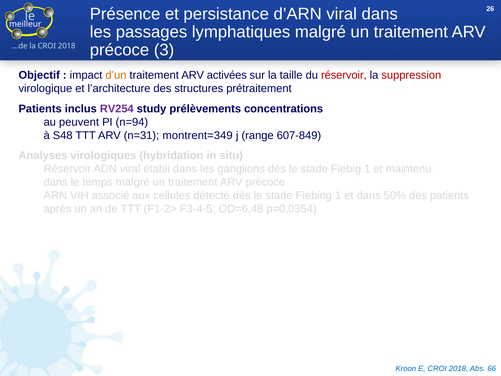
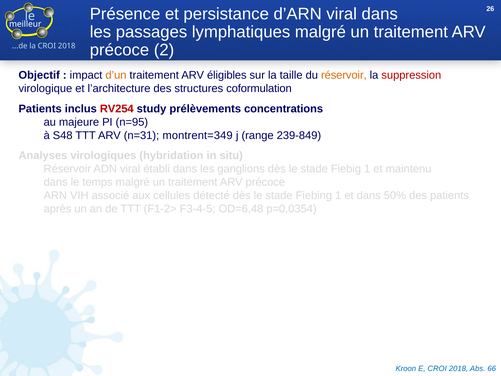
3: 3 -> 2
activées: activées -> éligibles
réservoir at (344, 75) colour: red -> orange
prétraitement: prétraitement -> coformulation
RV254 colour: purple -> red
peuvent: peuvent -> majeure
n=94: n=94 -> n=95
607-849: 607-849 -> 239-849
